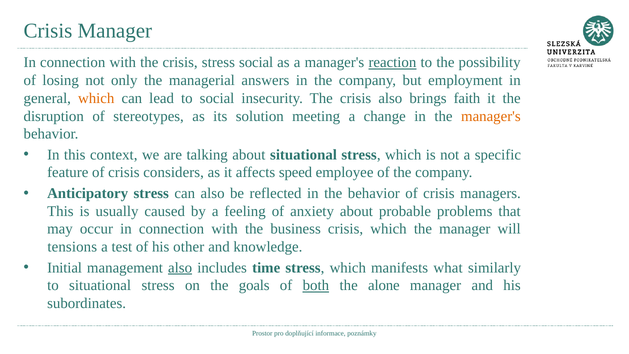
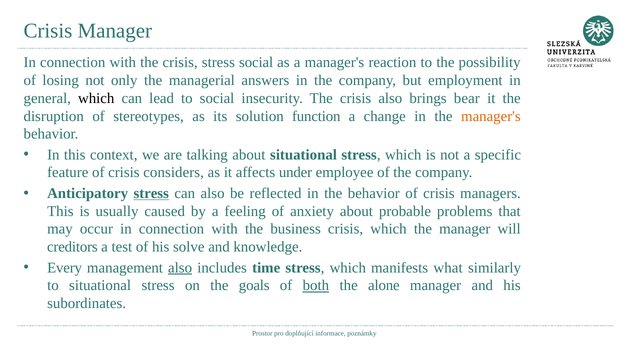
reaction underline: present -> none
which at (96, 98) colour: orange -> black
faith: faith -> bear
meeting: meeting -> function
speed: speed -> under
stress at (151, 193) underline: none -> present
tensions: tensions -> creditors
other: other -> solve
Initial: Initial -> Every
